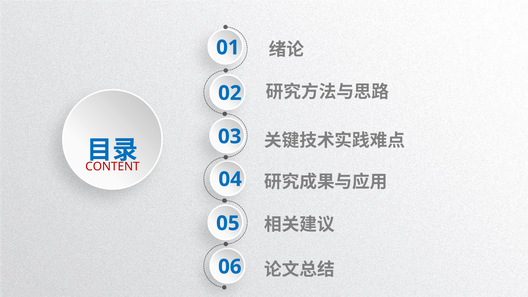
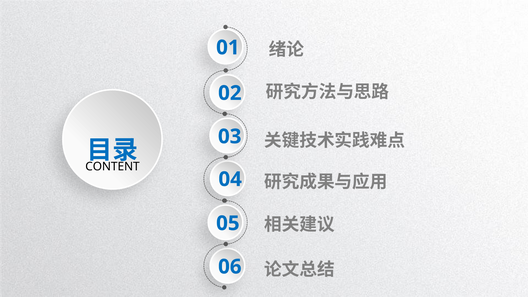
CONTENT colour: red -> black
